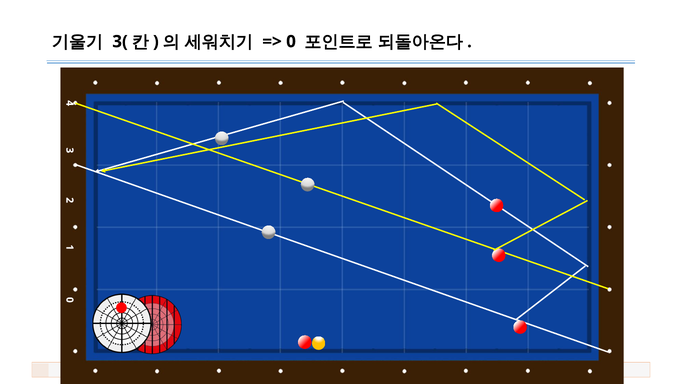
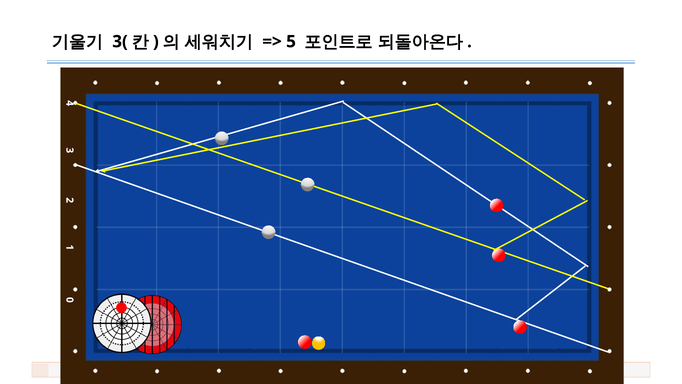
0 at (291, 42): 0 -> 5
